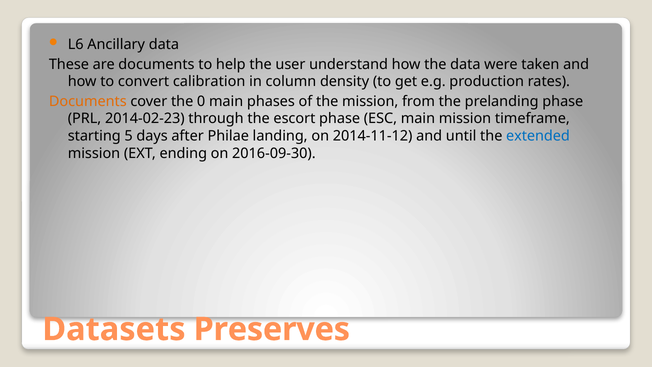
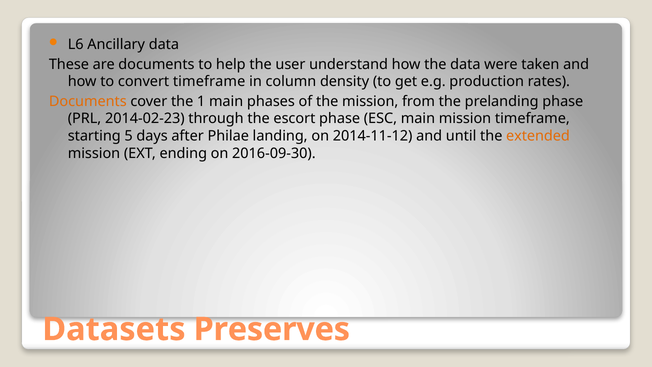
convert calibration: calibration -> timeframe
0: 0 -> 1
extended colour: blue -> orange
